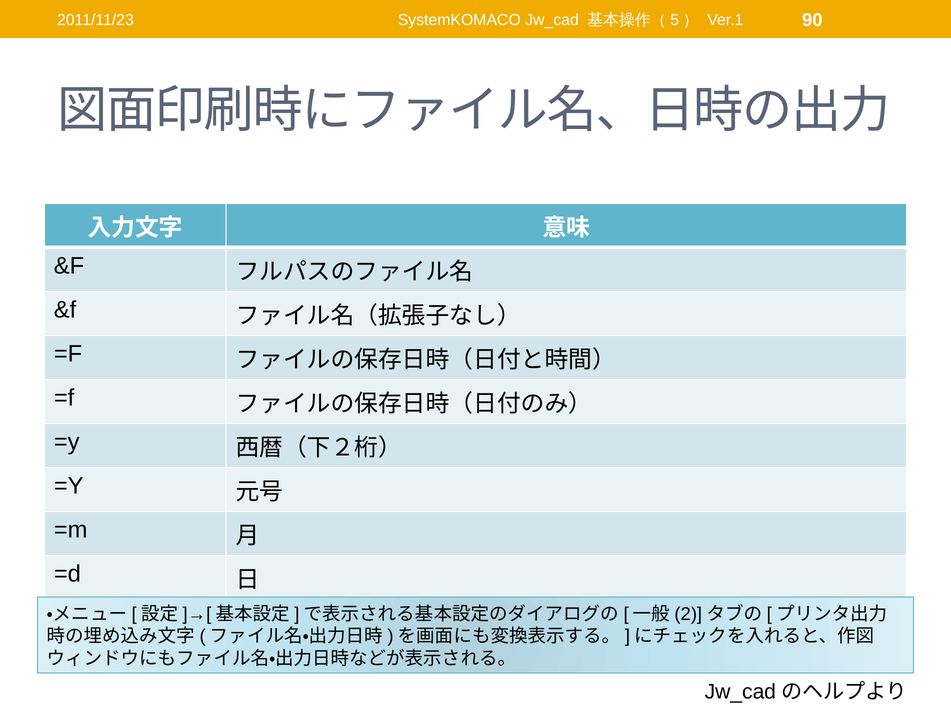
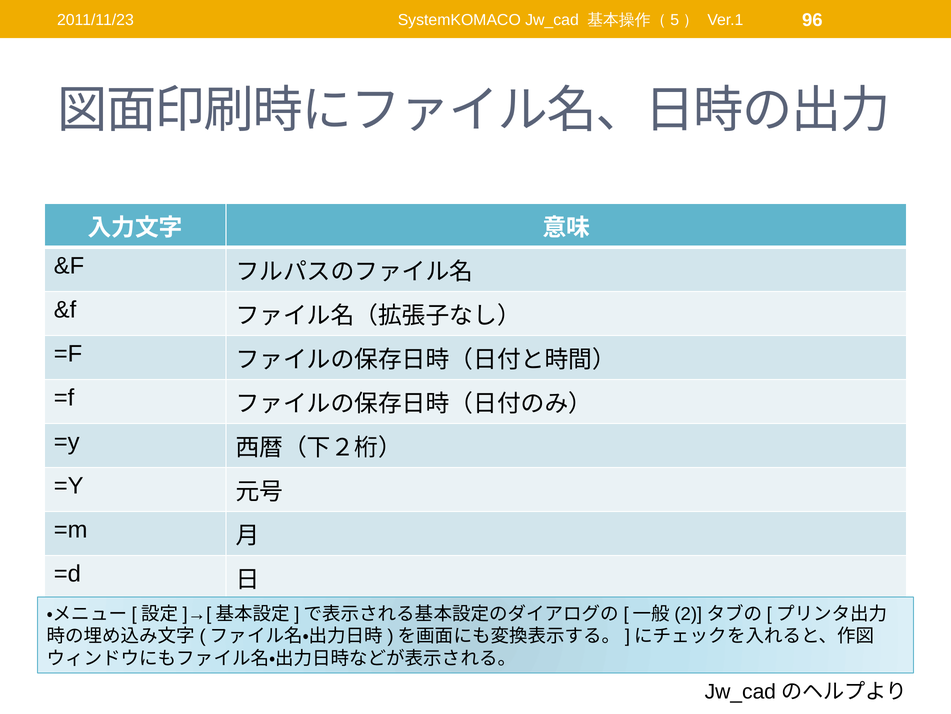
90: 90 -> 96
